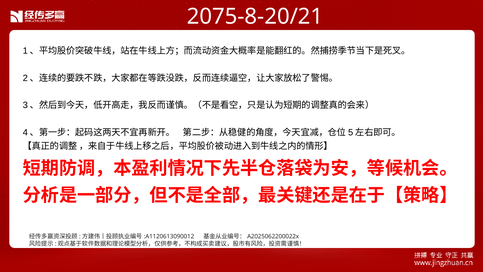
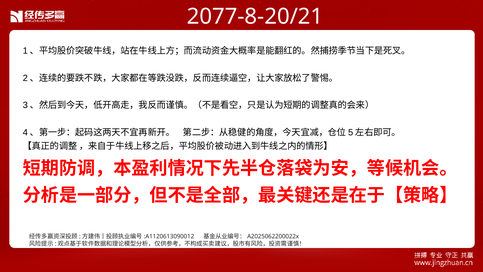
2075-8-20/21: 2075-8-20/21 -> 2077-8-20/21
